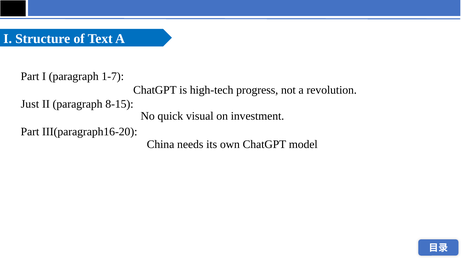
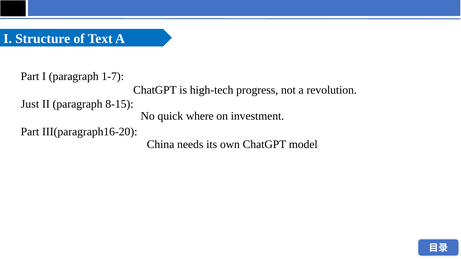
visual: visual -> where
